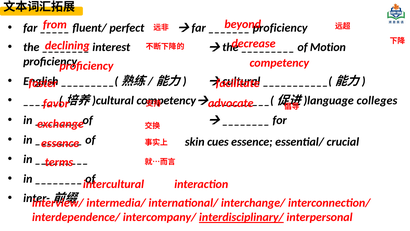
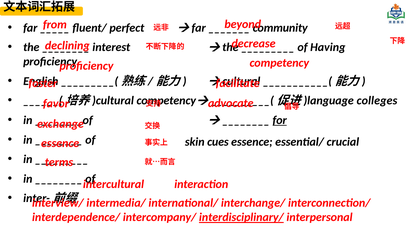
proficiency at (280, 28): proficiency -> community
Motion: Motion -> Having
for underline: none -> present
